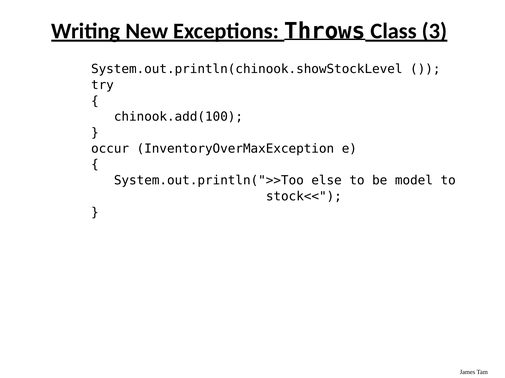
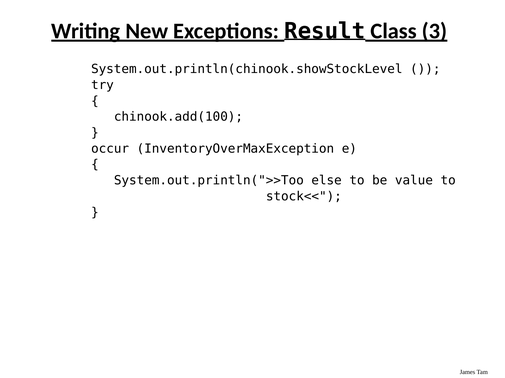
Throws: Throws -> Result
model: model -> value
